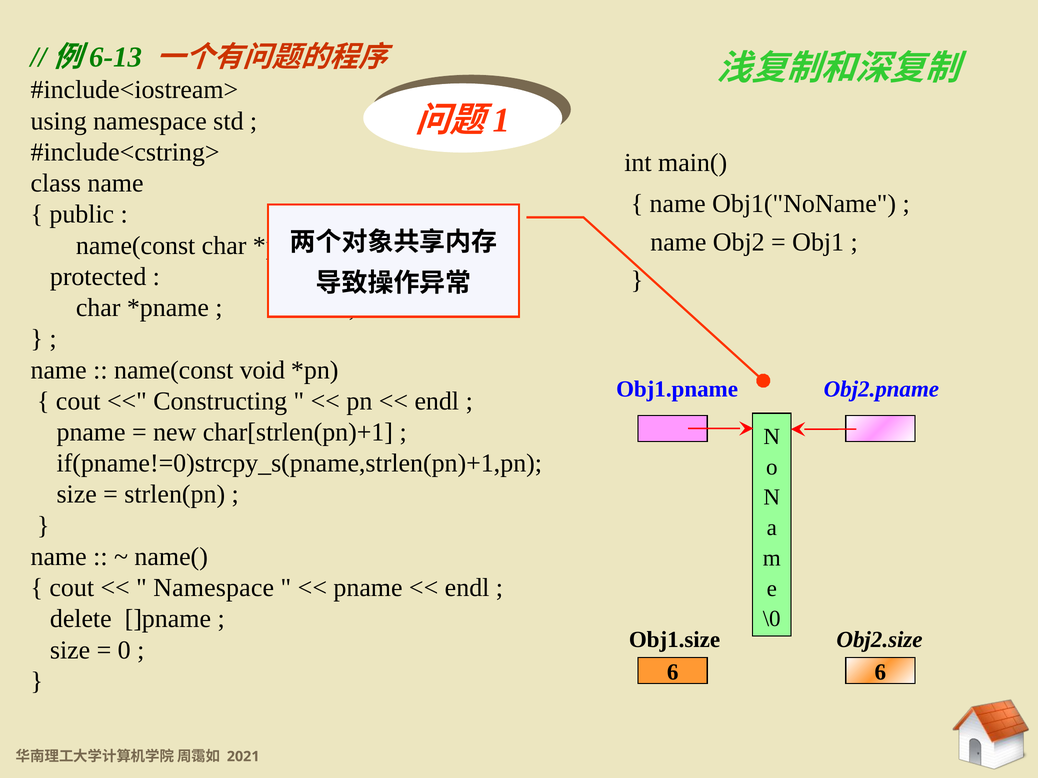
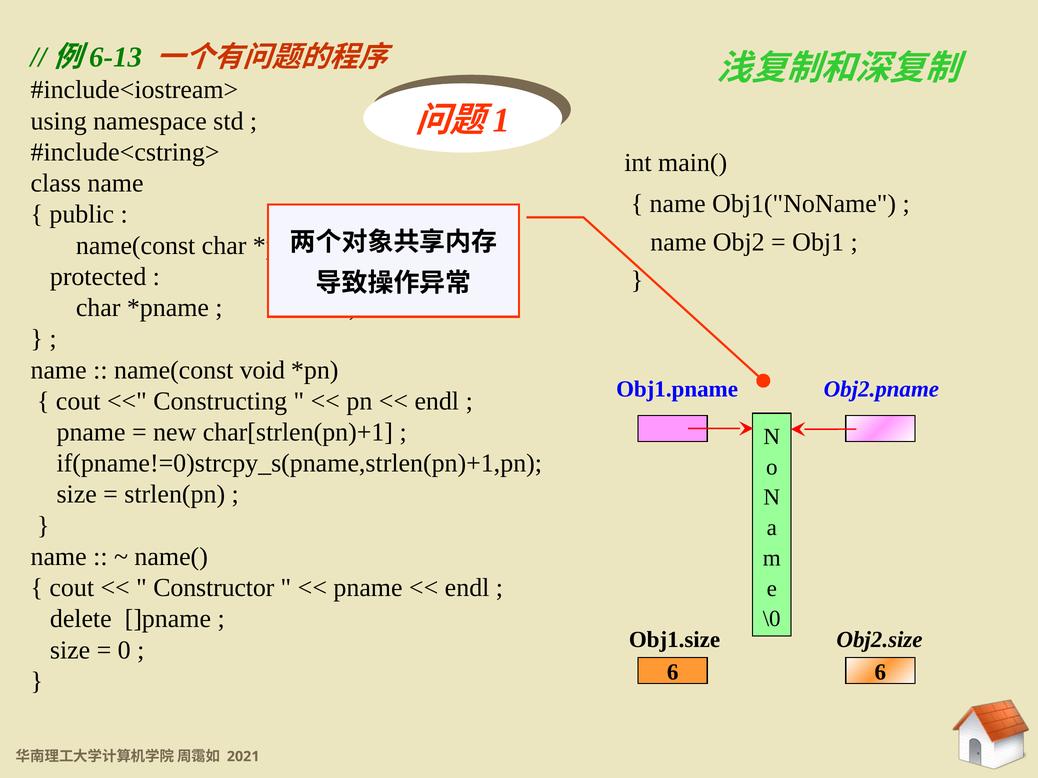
Namespace at (214, 588): Namespace -> Constructor
